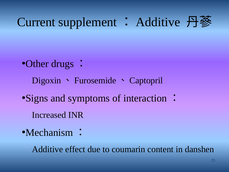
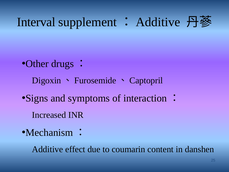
Current: Current -> Interval
